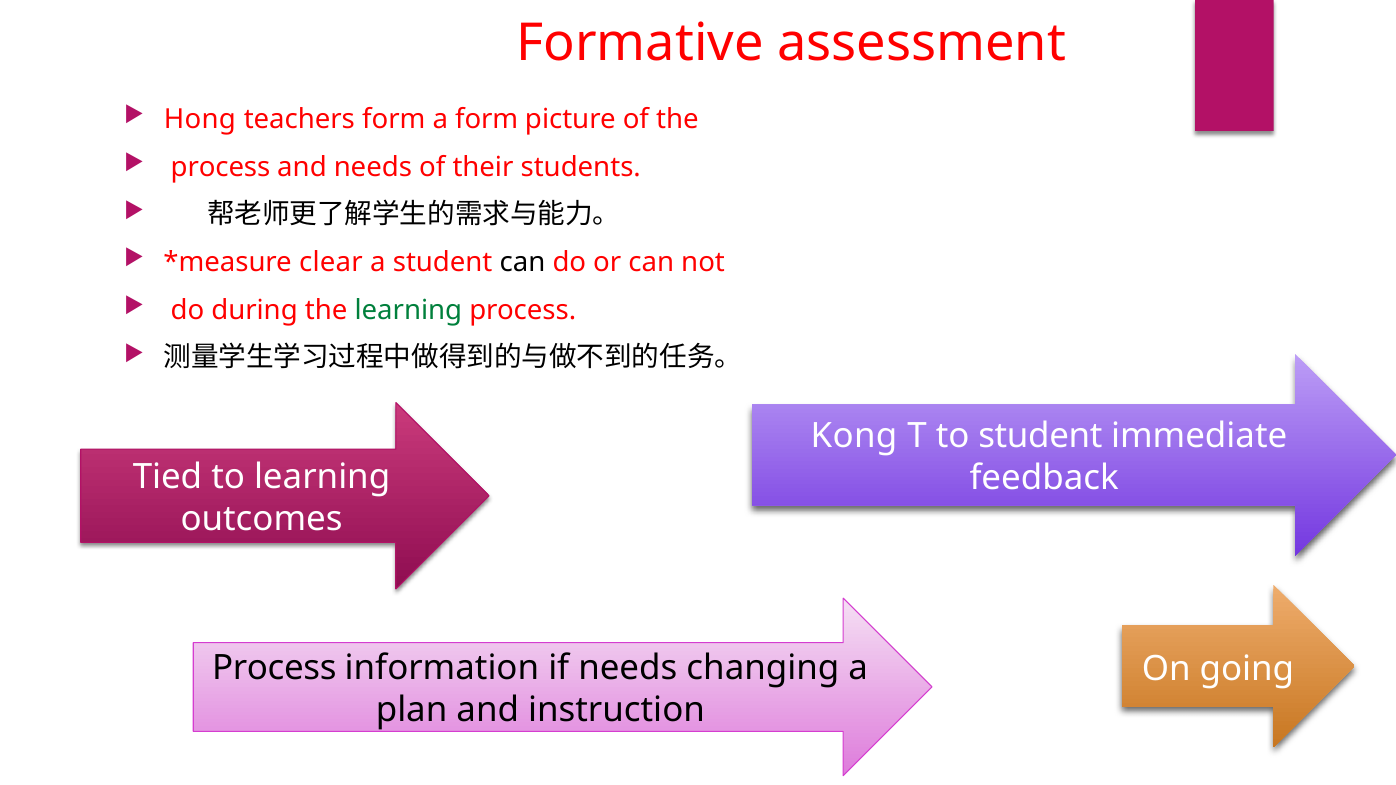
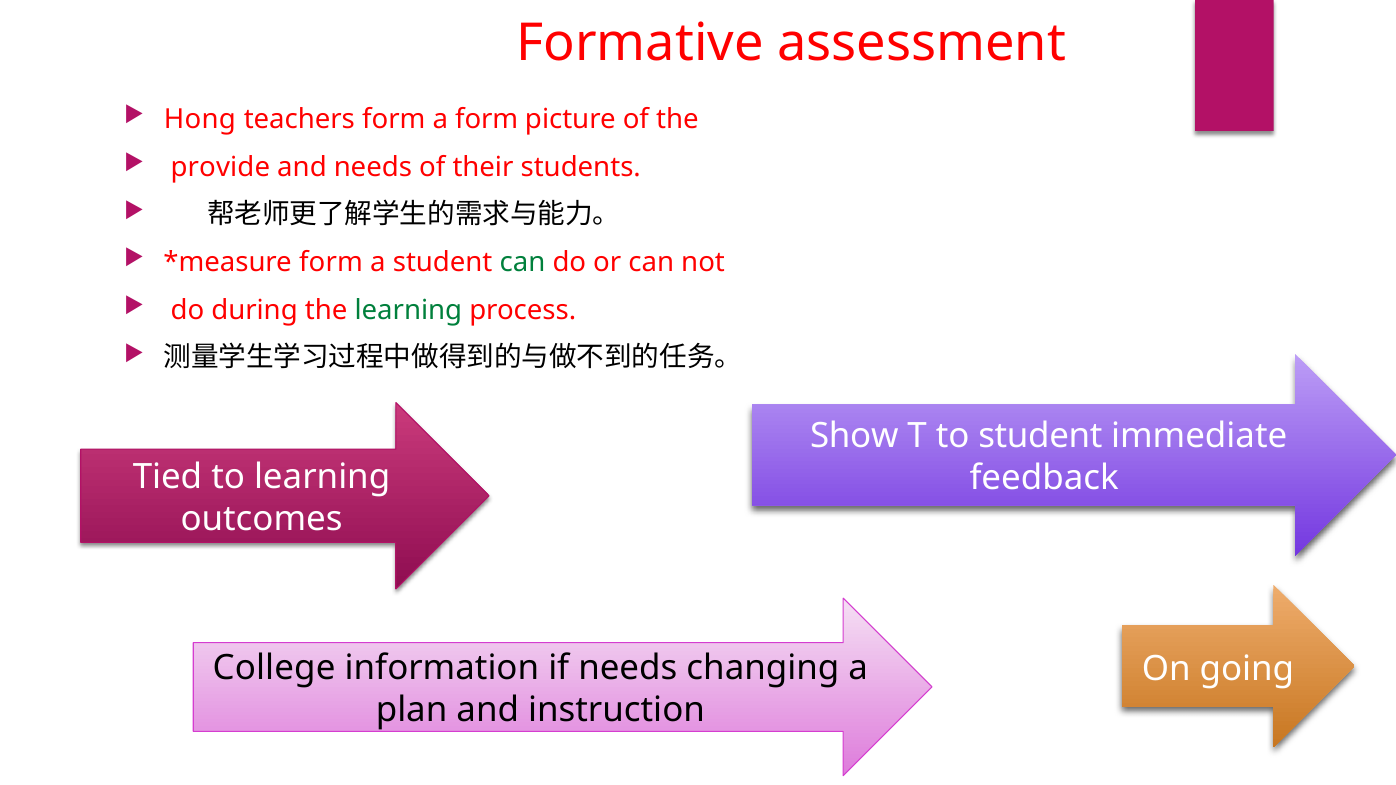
process at (220, 167): process -> provide
clear at (331, 263): clear -> form
can at (522, 263) colour: black -> green
Kong: Kong -> Show
Process at (274, 669): Process -> College
